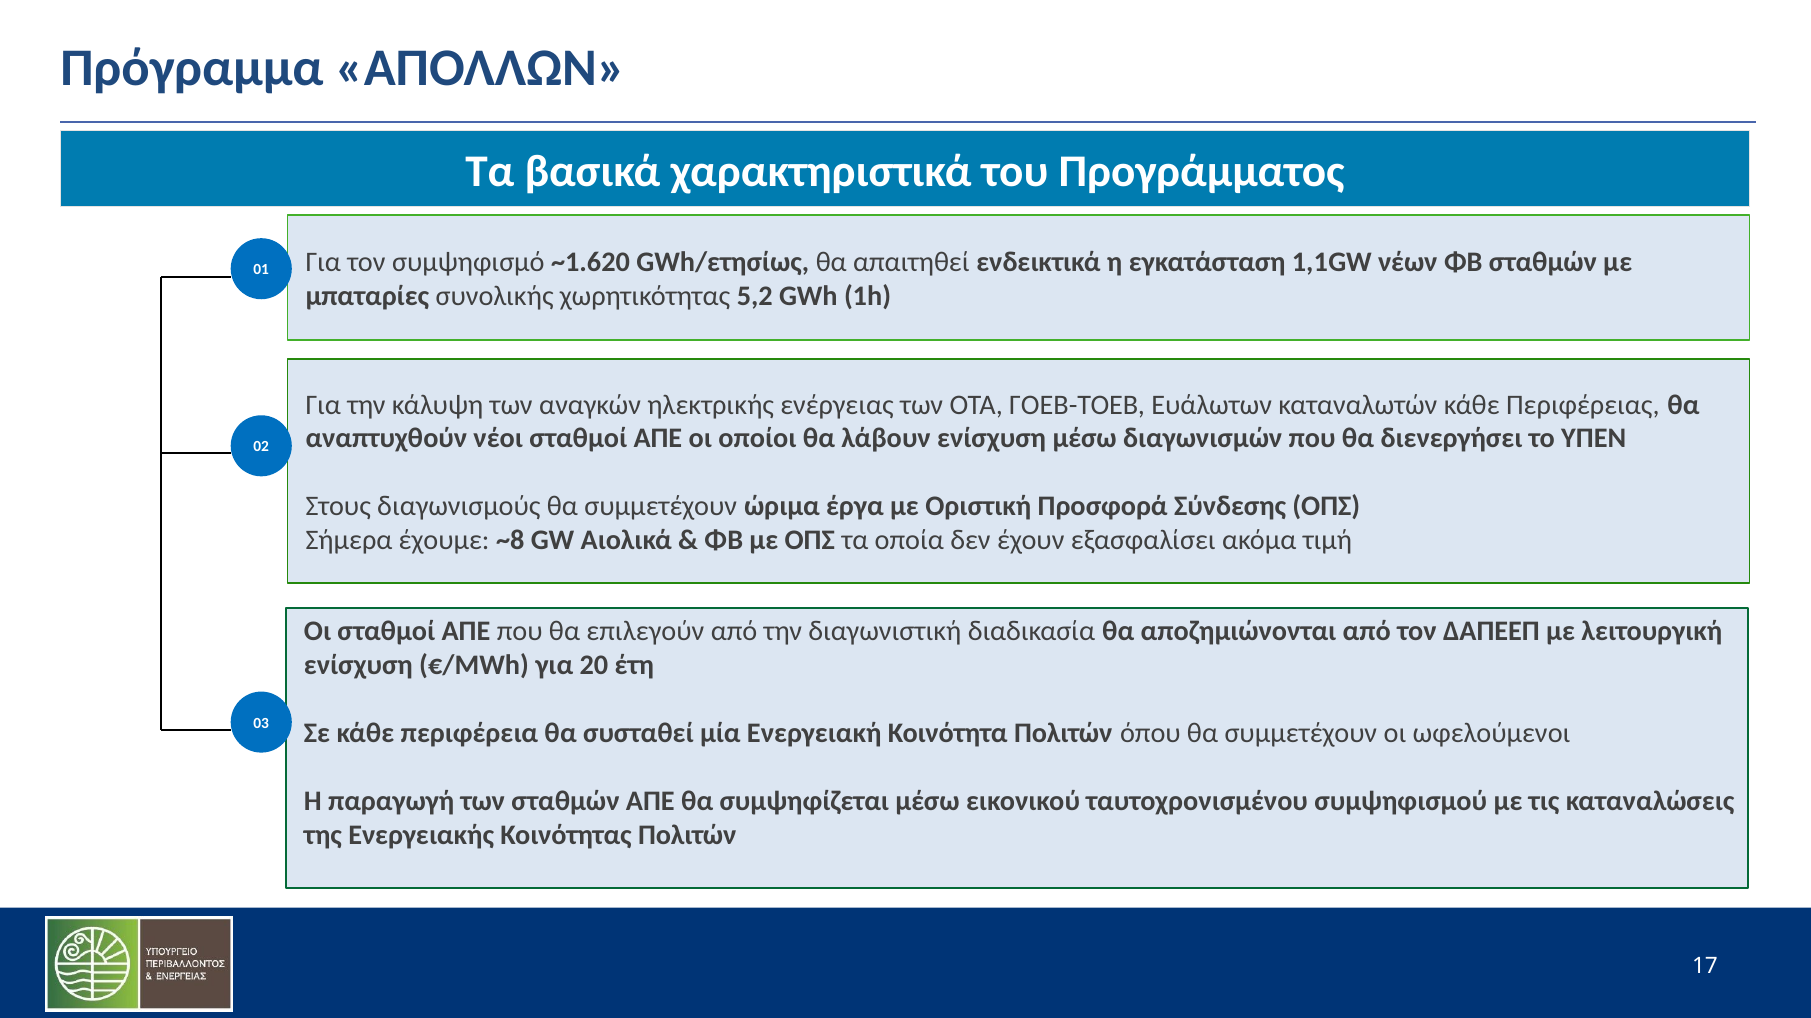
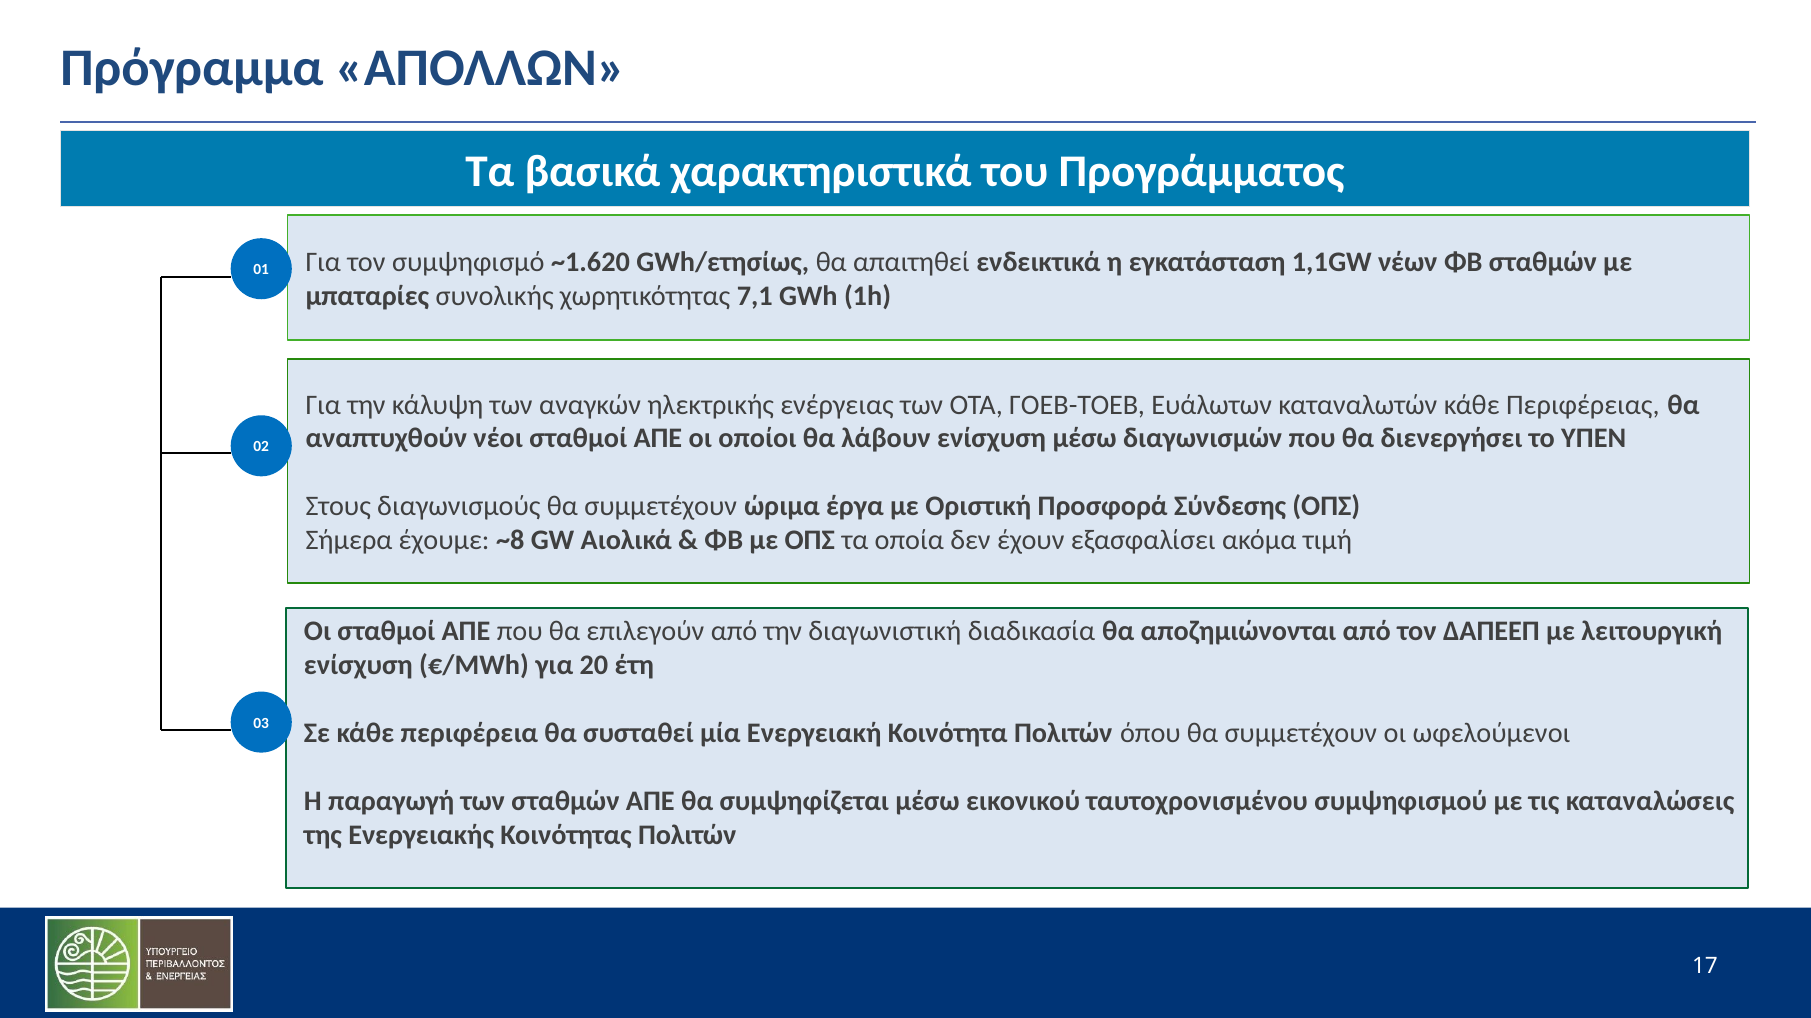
5,2: 5,2 -> 7,1
